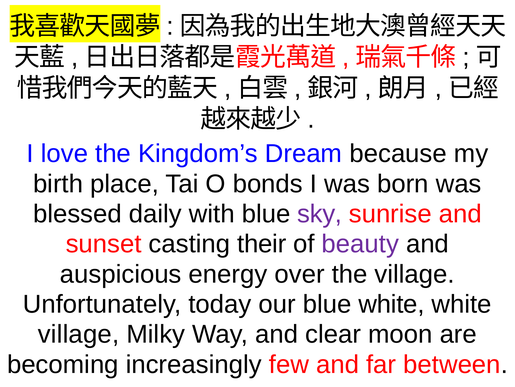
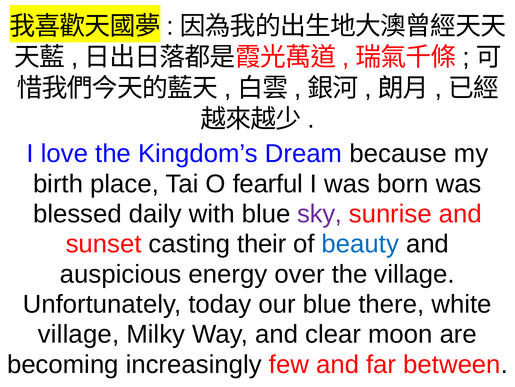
bonds: bonds -> fearful
beauty colour: purple -> blue
blue white: white -> there
